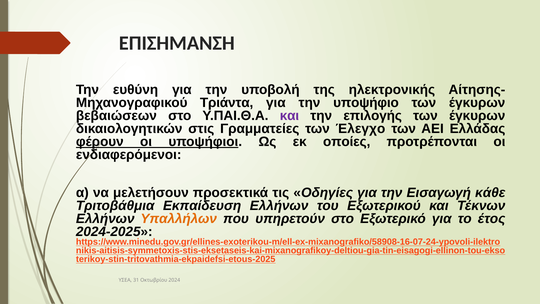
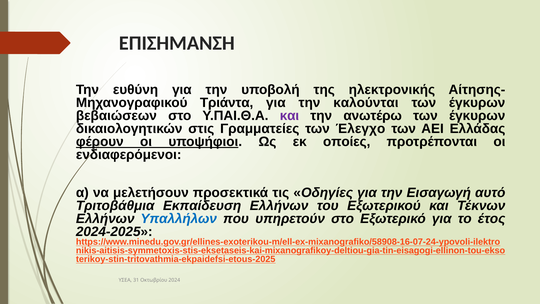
υποψήφιο: υποψήφιο -> καλούνται
επιλογής: επιλογής -> ανωτέρω
κάθε: κάθε -> αυτό
Υπαλλήλων colour: orange -> blue
